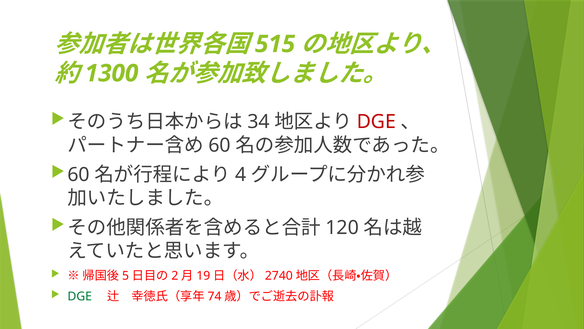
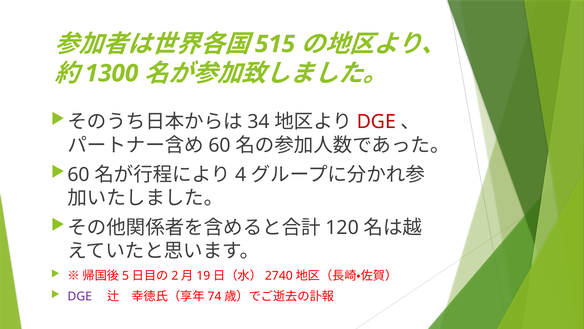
DGE at (80, 296) colour: green -> purple
